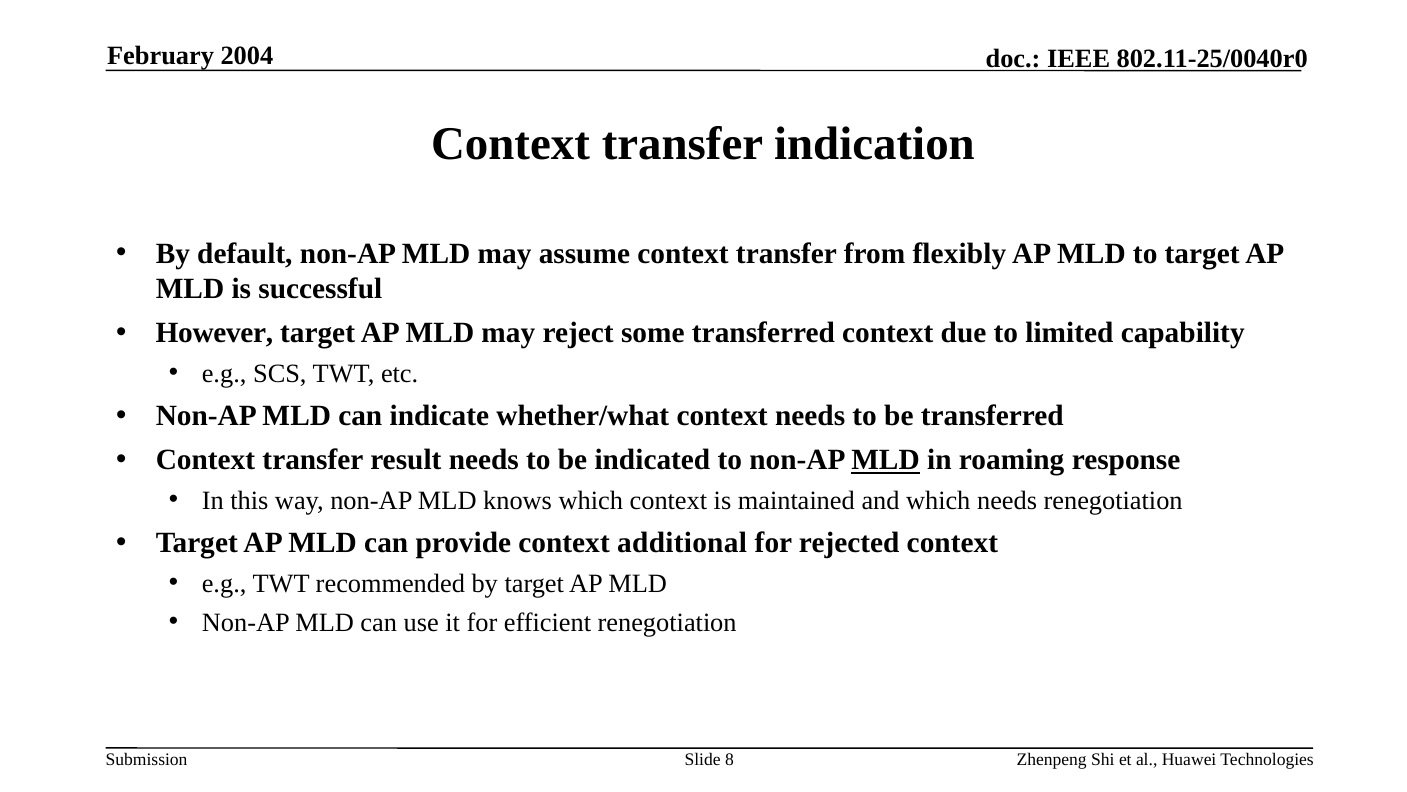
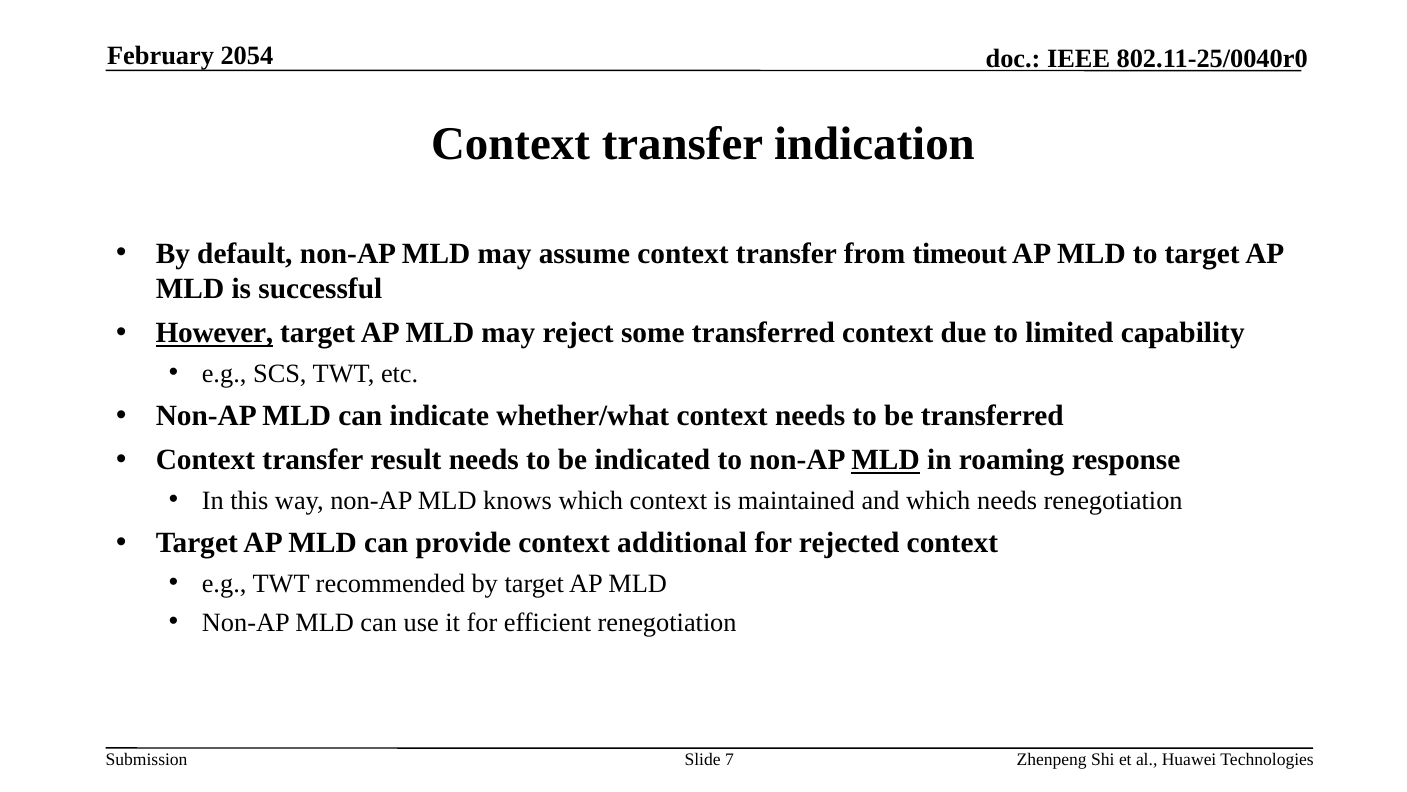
2004: 2004 -> 2054
flexibly: flexibly -> timeout
However underline: none -> present
8: 8 -> 7
